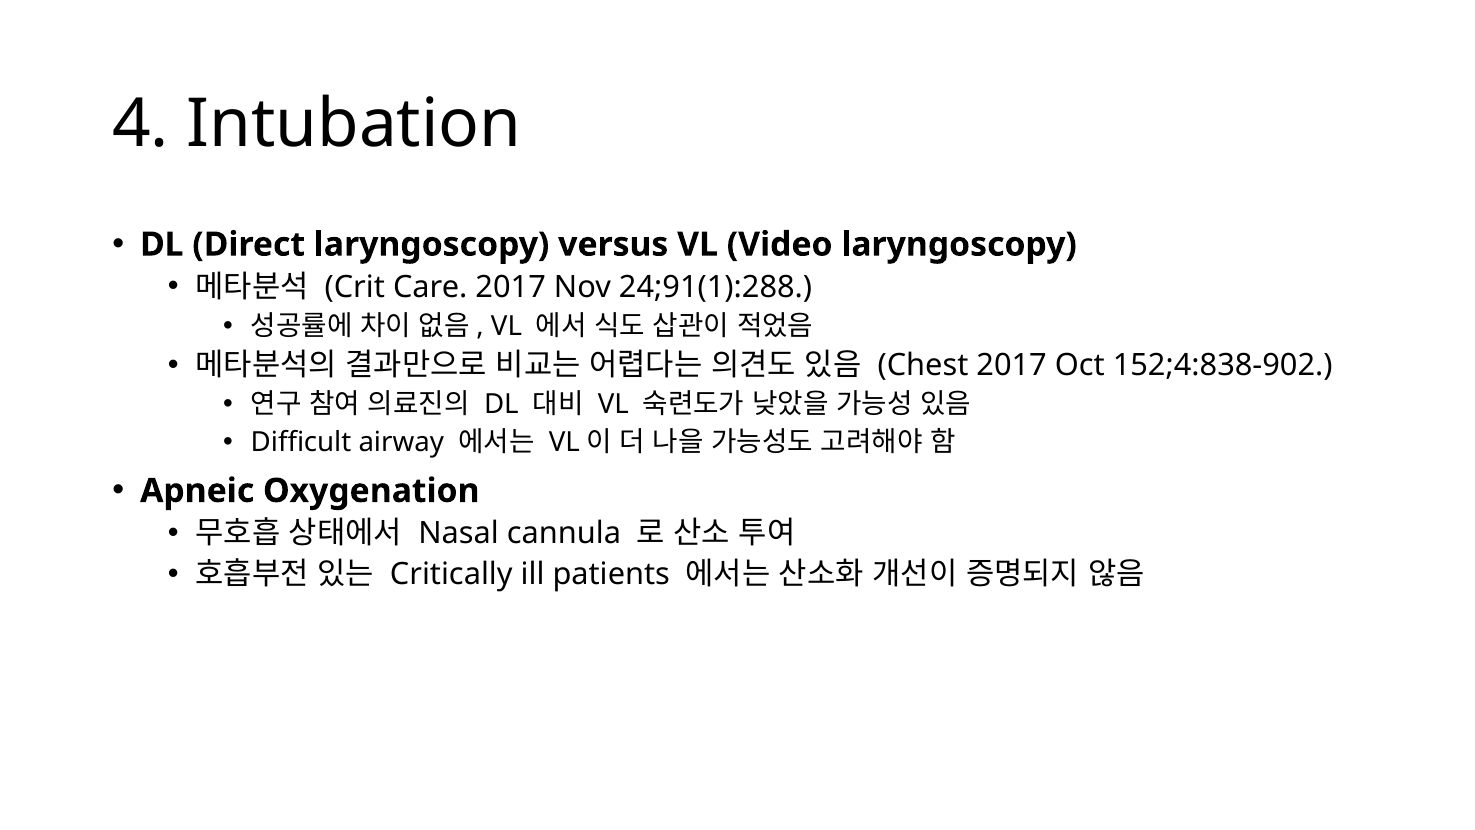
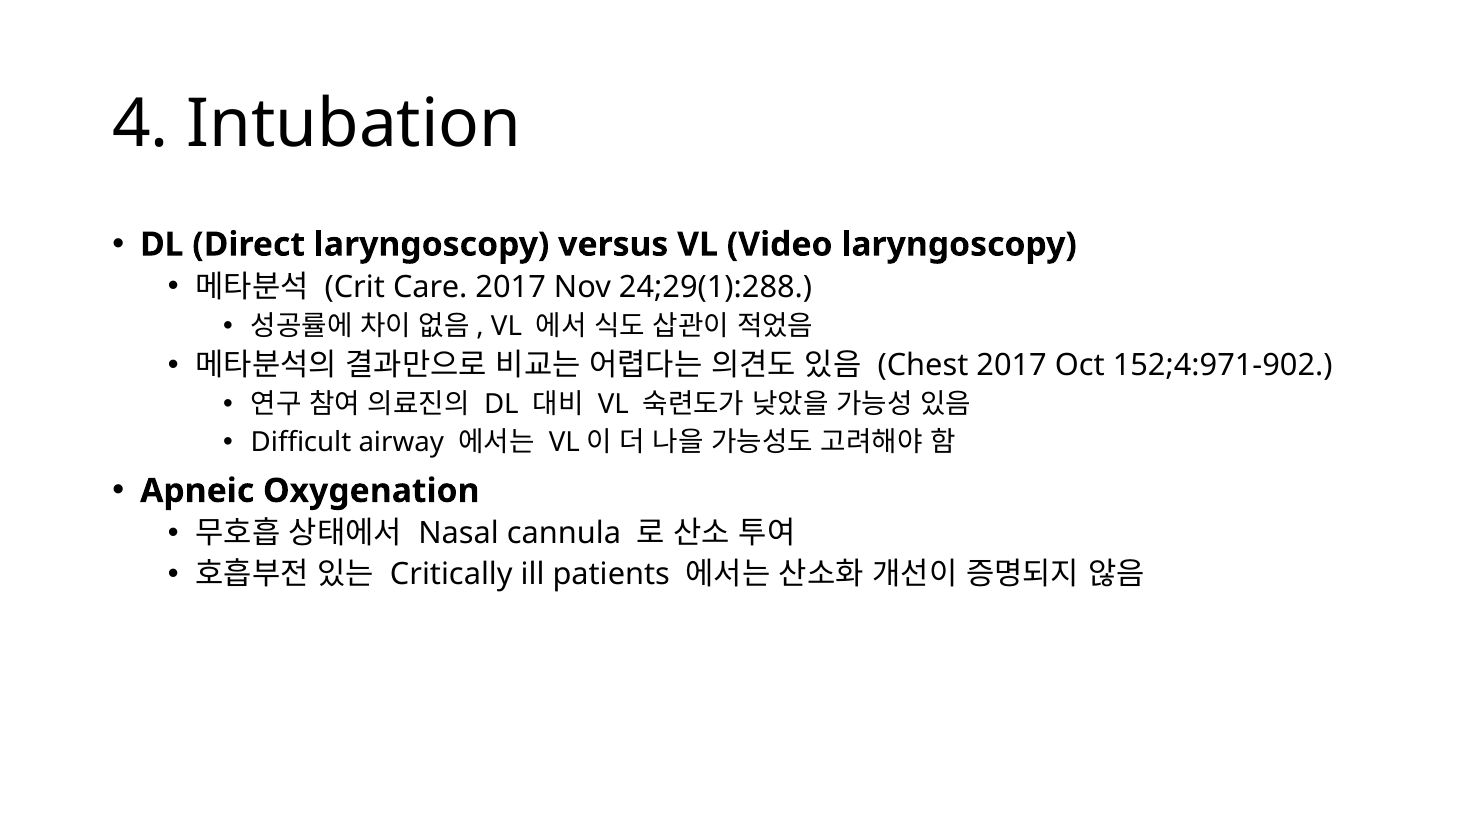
24;91(1):288: 24;91(1):288 -> 24;29(1):288
152;4:838-902: 152;4:838-902 -> 152;4:971-902
